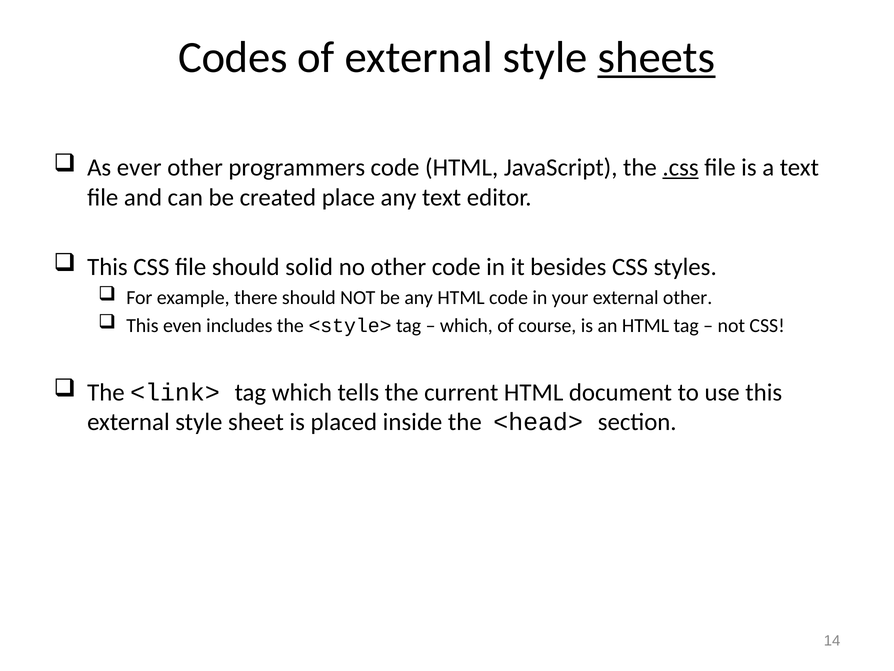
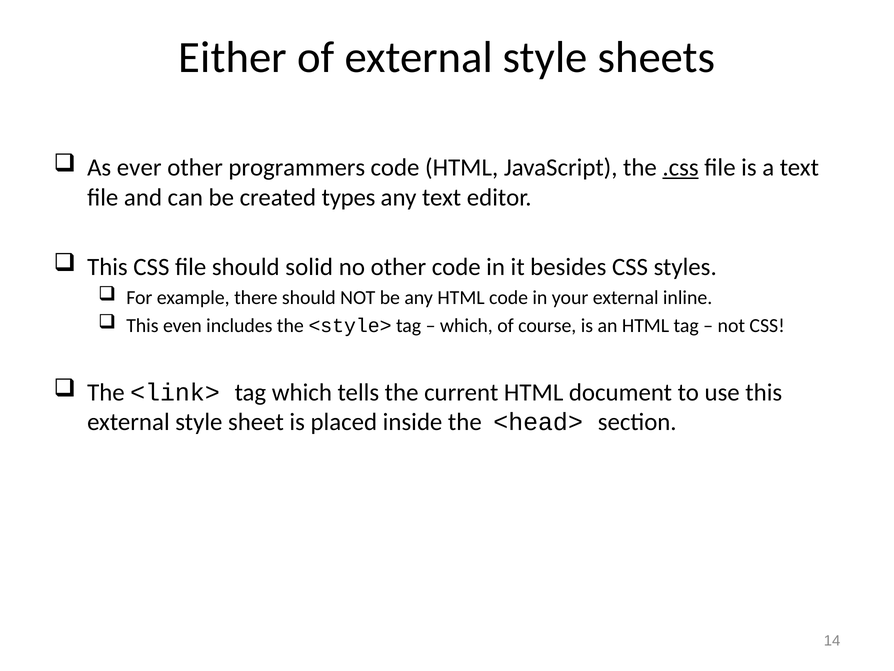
Codes: Codes -> Either
sheets underline: present -> none
place: place -> types
external other: other -> inline
